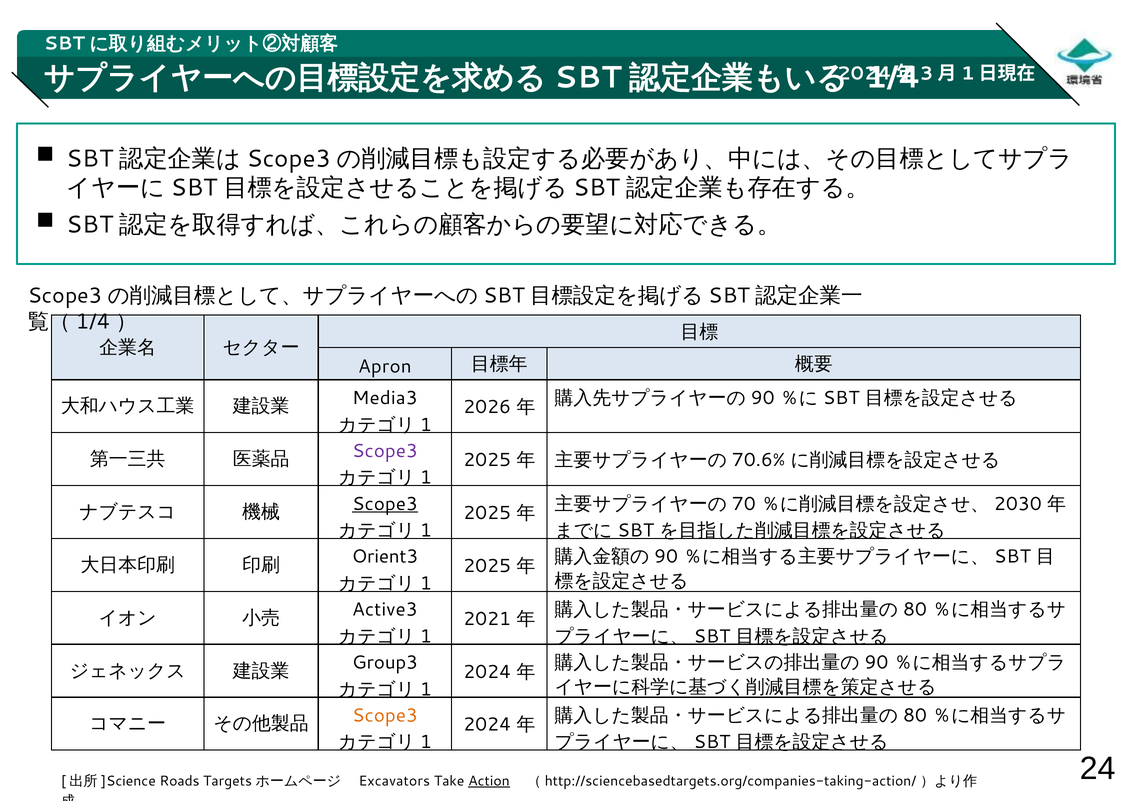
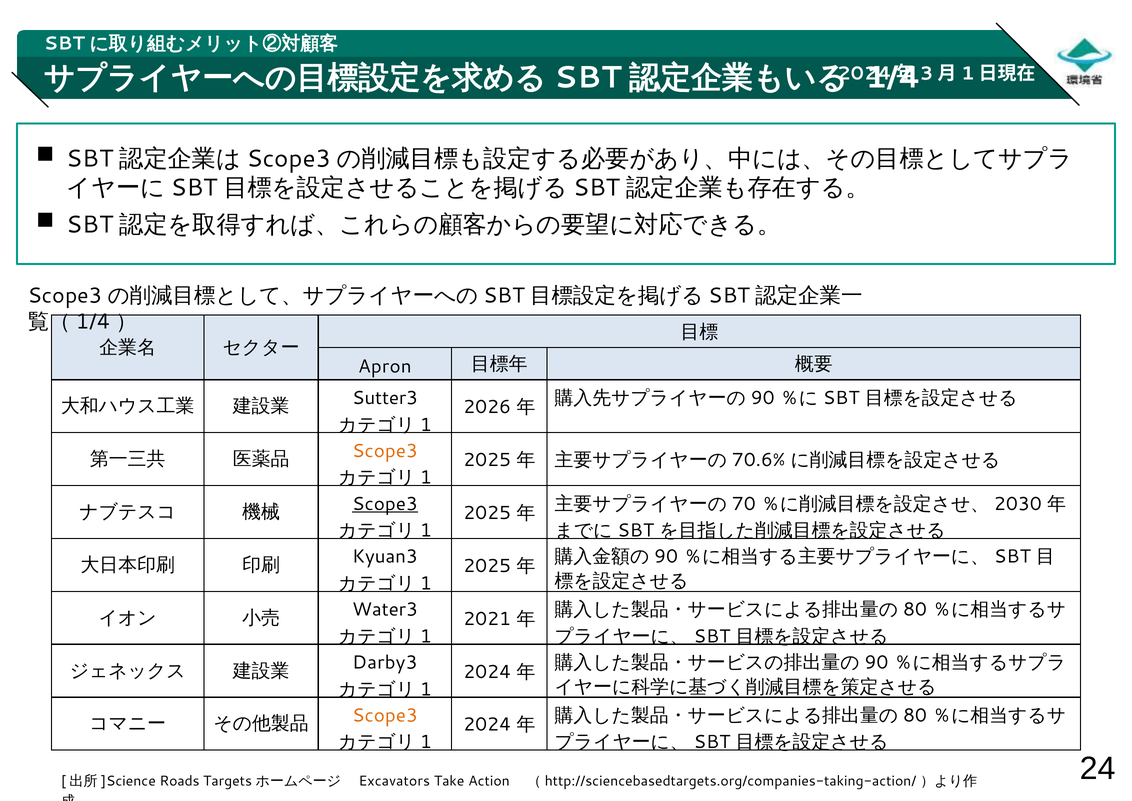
Media3: Media3 -> Sutter3
Scope3 at (385, 451) colour: purple -> orange
Orient3: Orient3 -> Kyuan3
Active3: Active3 -> Water3
Group3: Group3 -> Darby3
Action underline: present -> none
